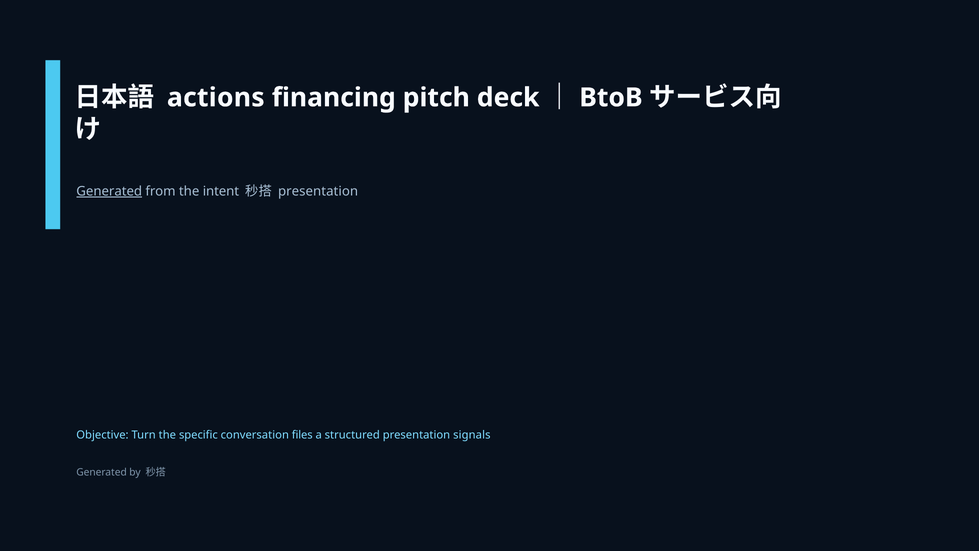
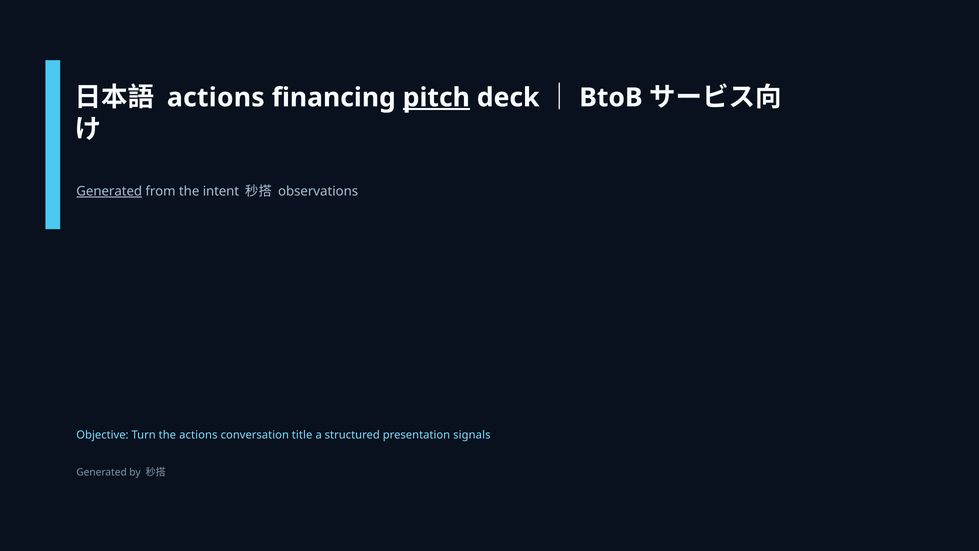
pitch underline: none -> present
presentation at (318, 191): presentation -> observations
the specific: specific -> actions
files: files -> title
